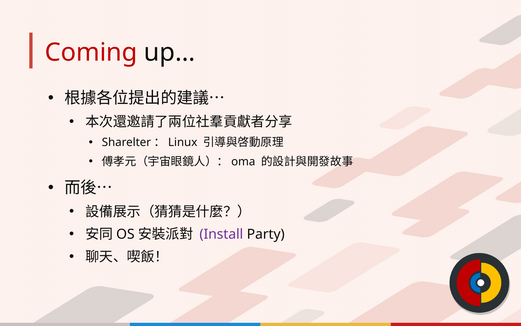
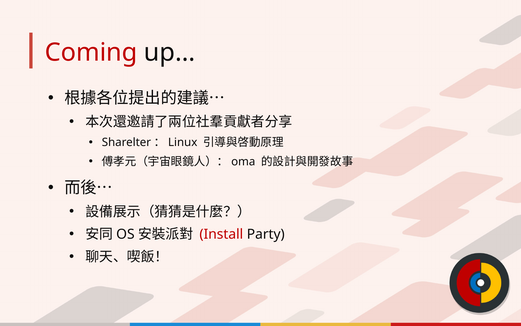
Install colour: purple -> red
